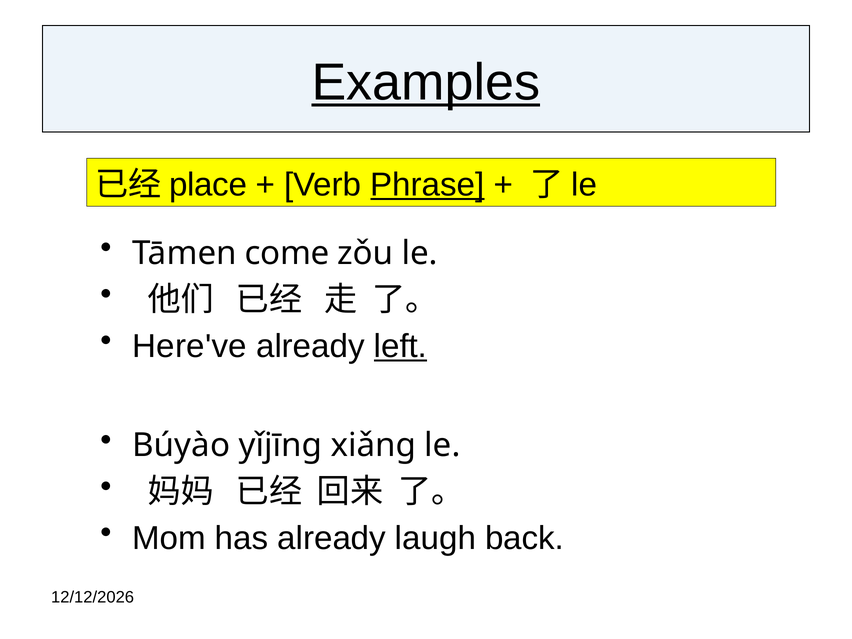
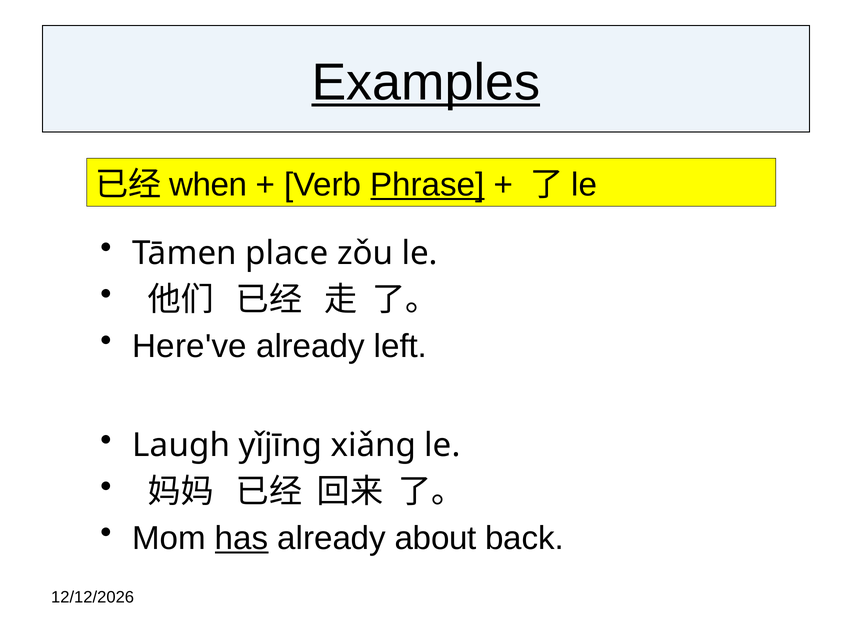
place: place -> when
come: come -> place
left underline: present -> none
Búyào: Búyào -> Laugh
has underline: none -> present
laugh: laugh -> about
